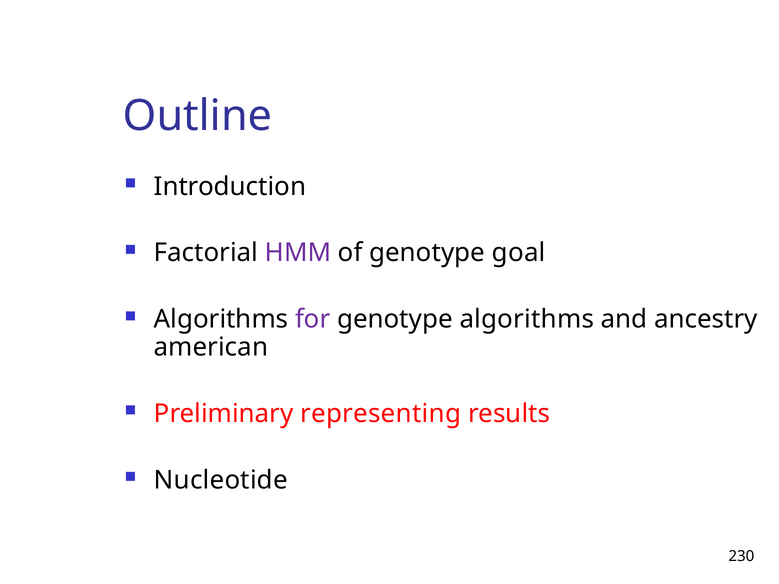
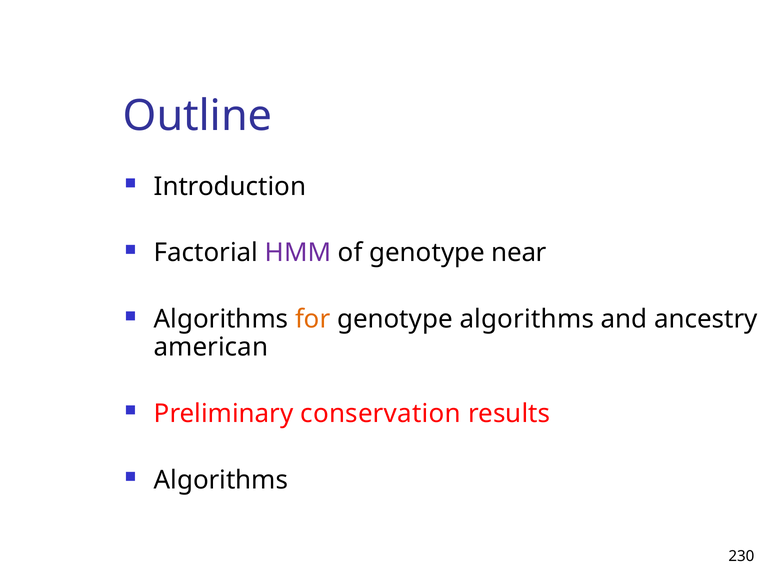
goal: goal -> near
for colour: purple -> orange
representing: representing -> conservation
Nucleotide at (221, 480): Nucleotide -> Algorithms
